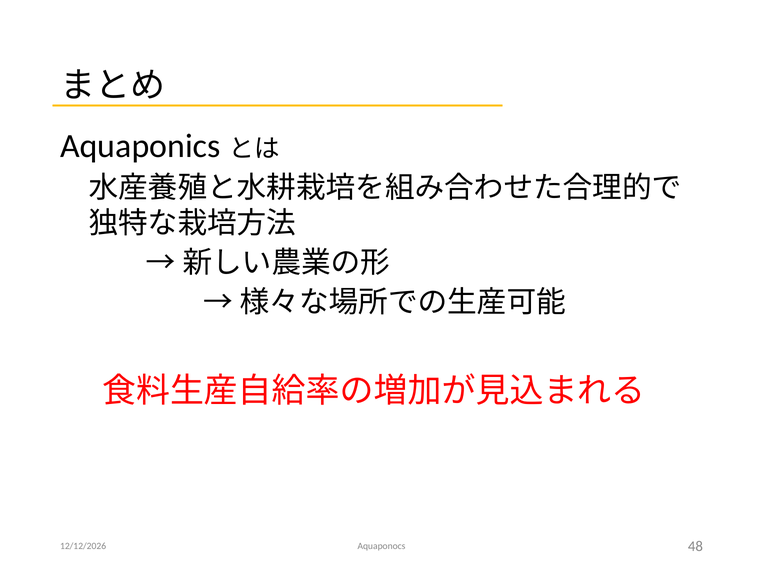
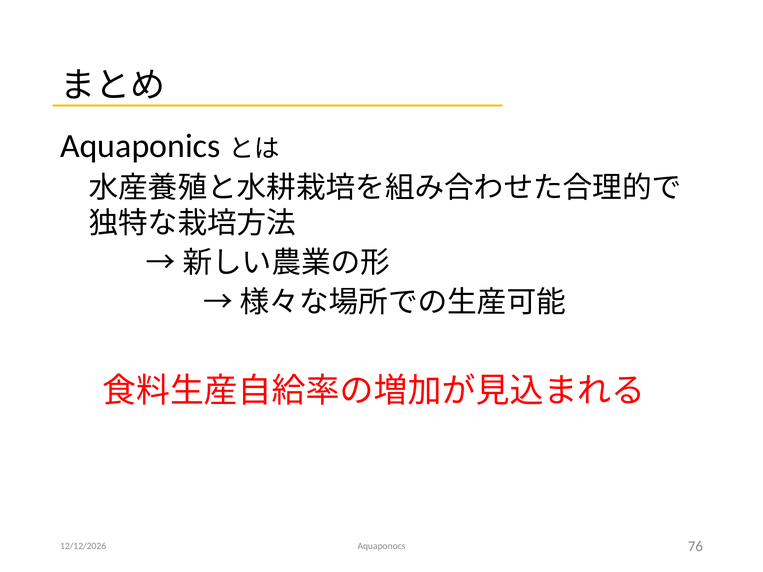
48: 48 -> 76
